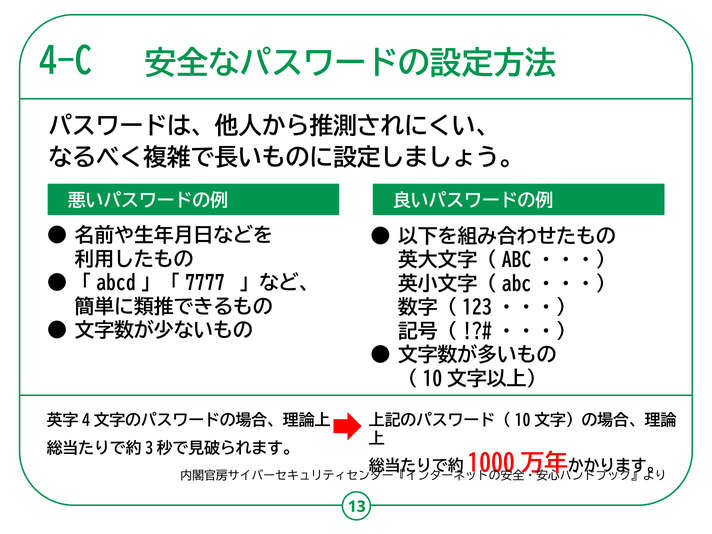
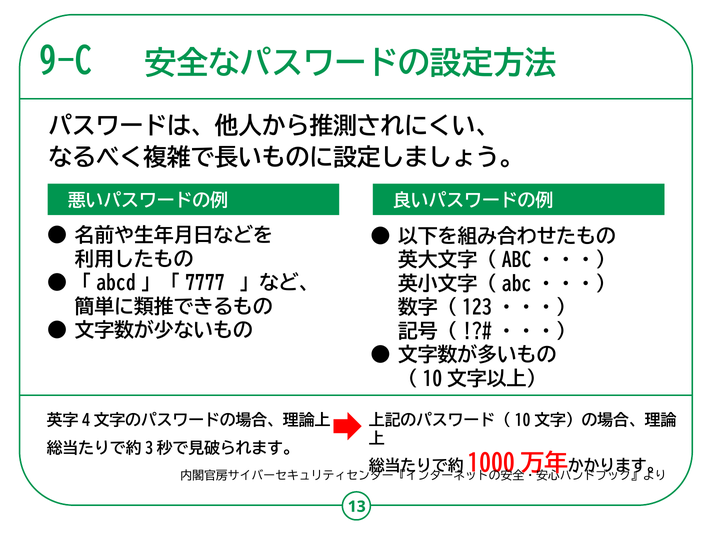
4-C: 4-C -> 9-C
